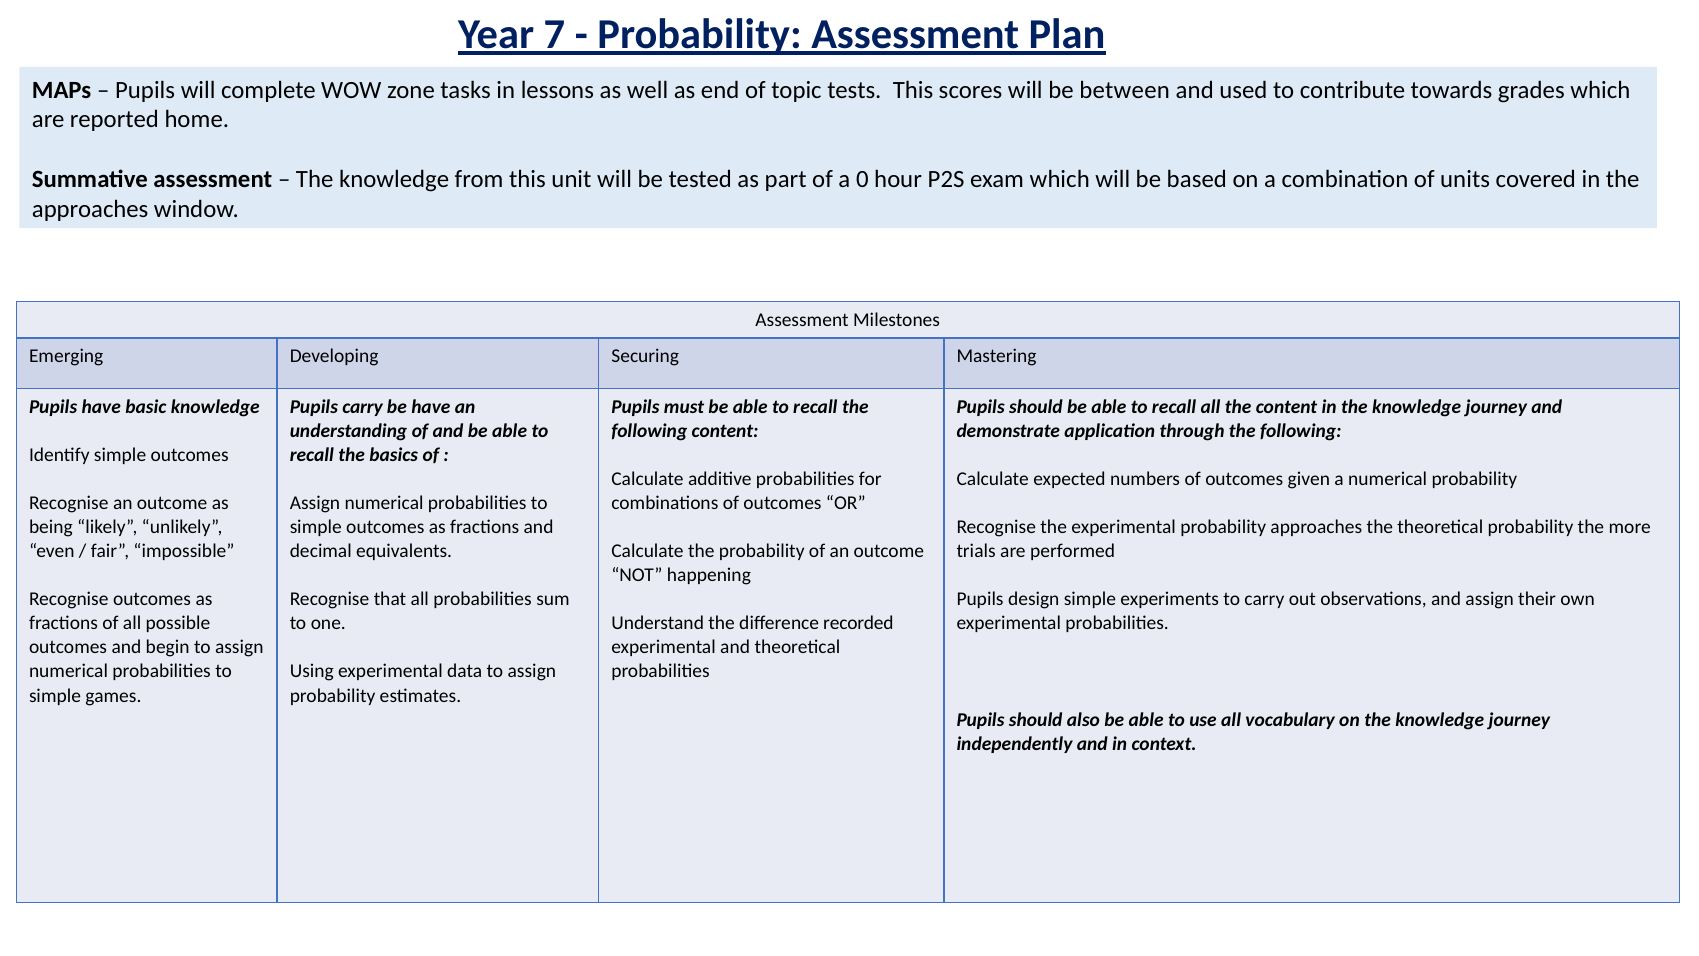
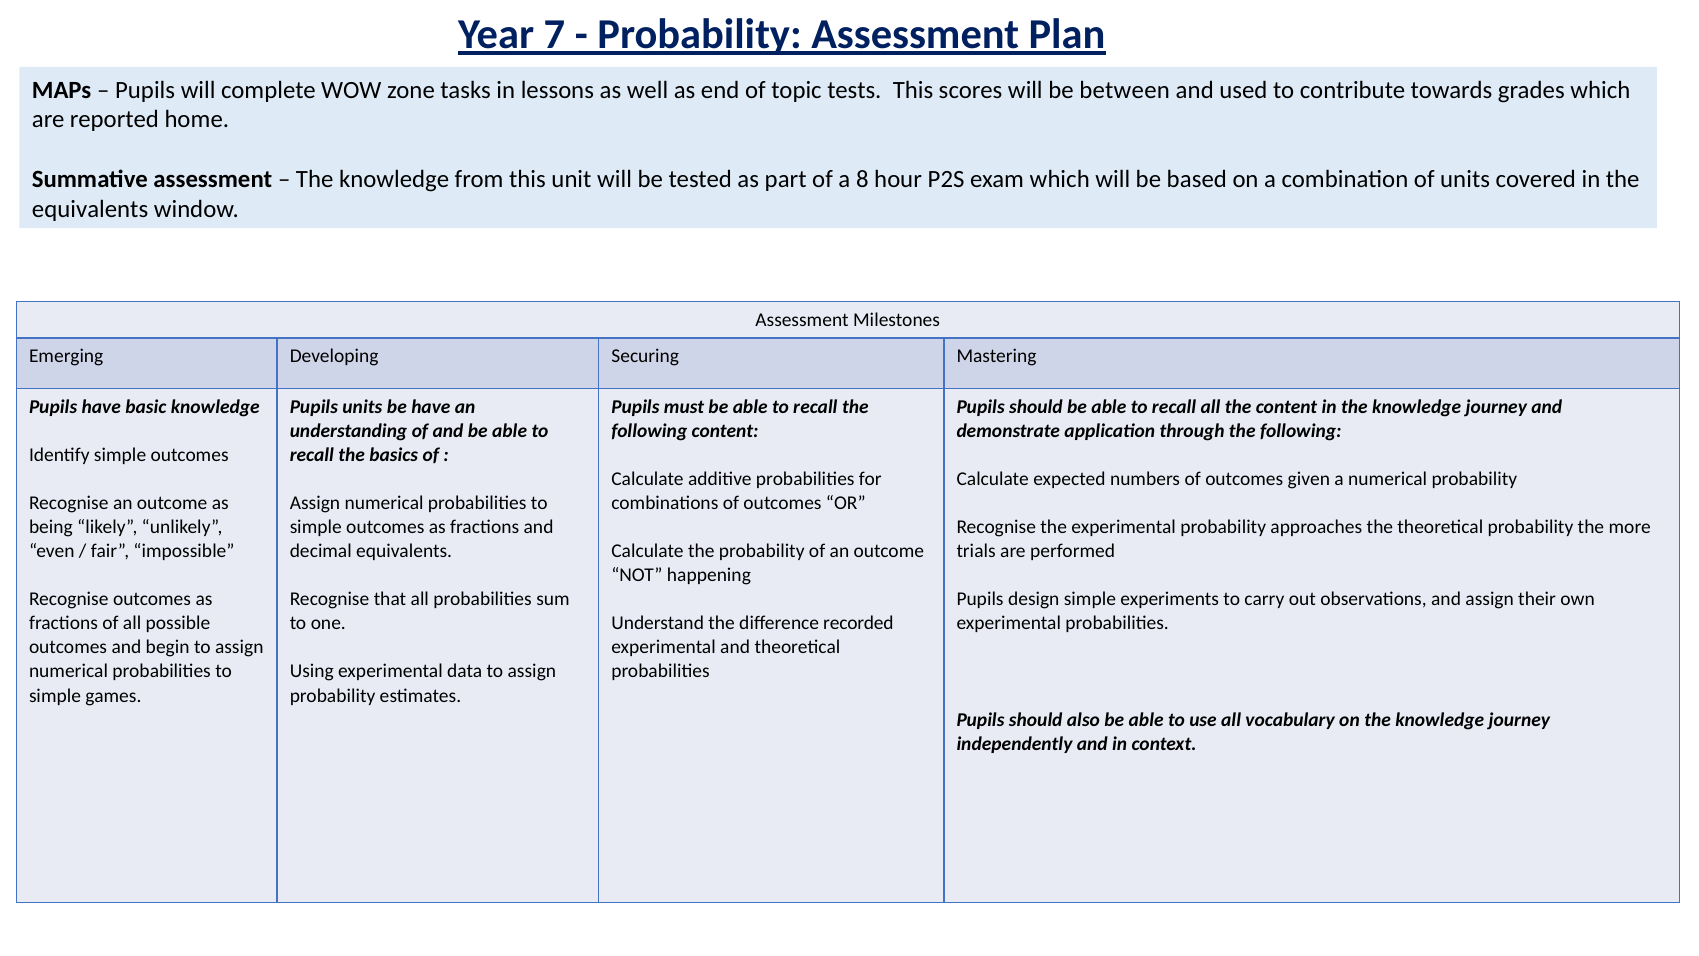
0: 0 -> 8
approaches at (90, 209): approaches -> equivalents
Pupils carry: carry -> units
